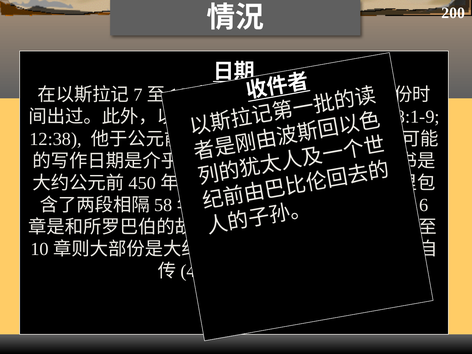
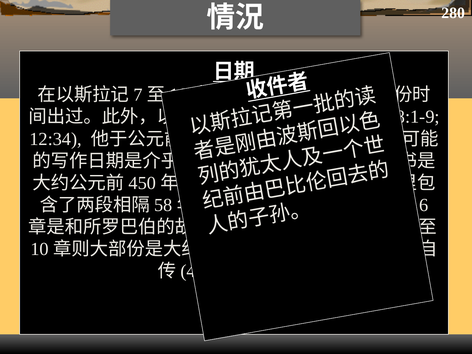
200: 200 -> 280
12:38: 12:38 -> 12:34
